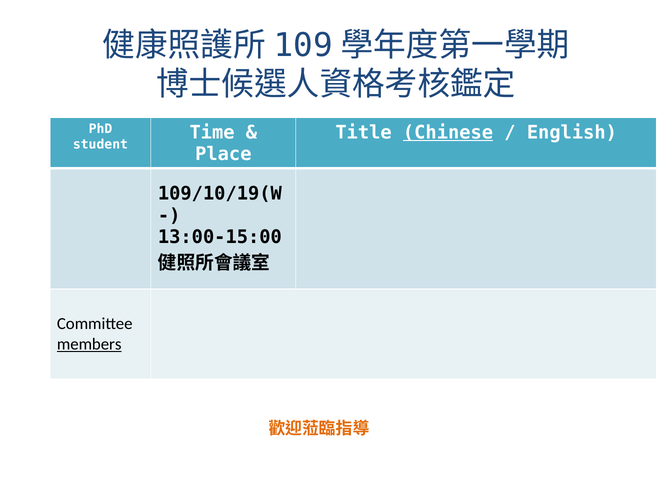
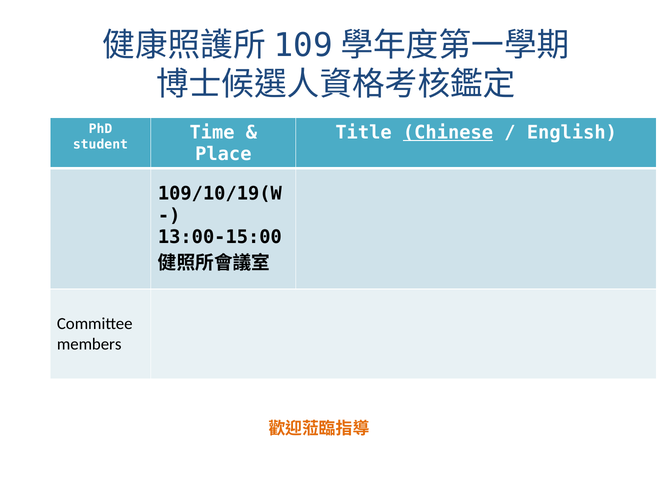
members underline: present -> none
